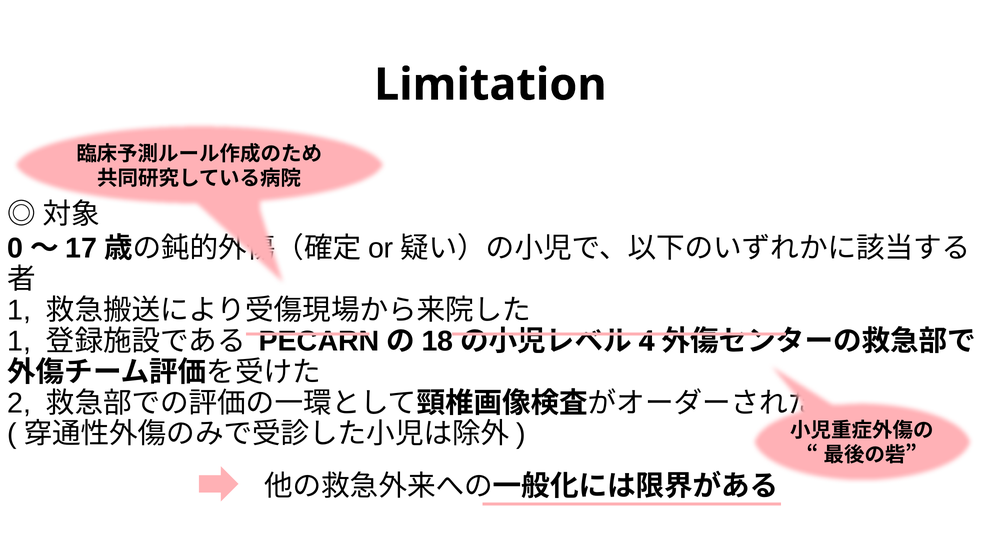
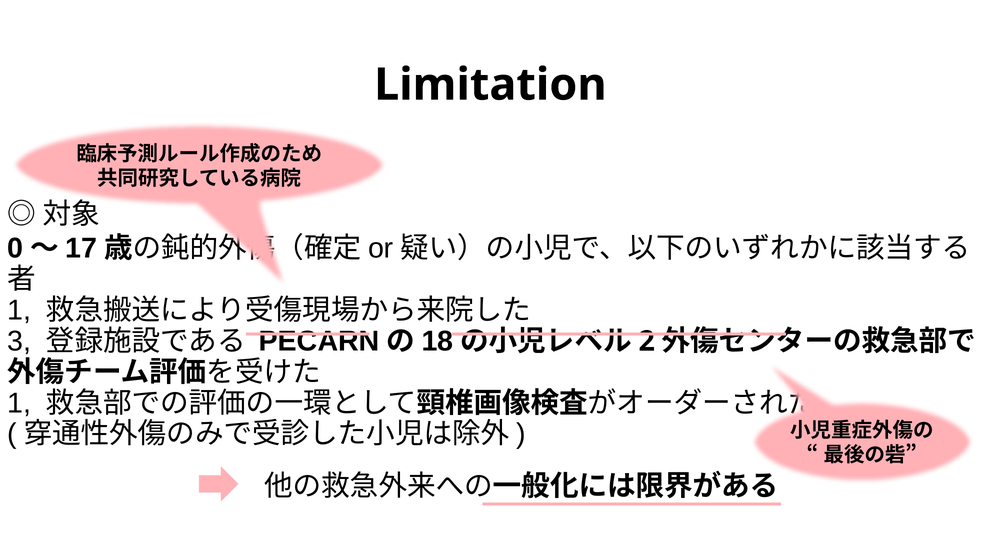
1 at (19, 341): 1 -> 3
4: 4 -> 2
2 at (19, 403): 2 -> 1
